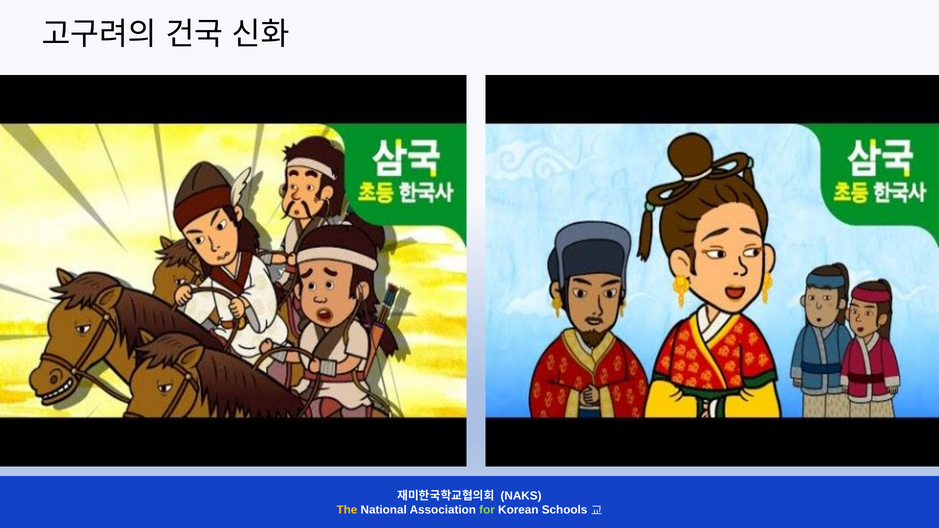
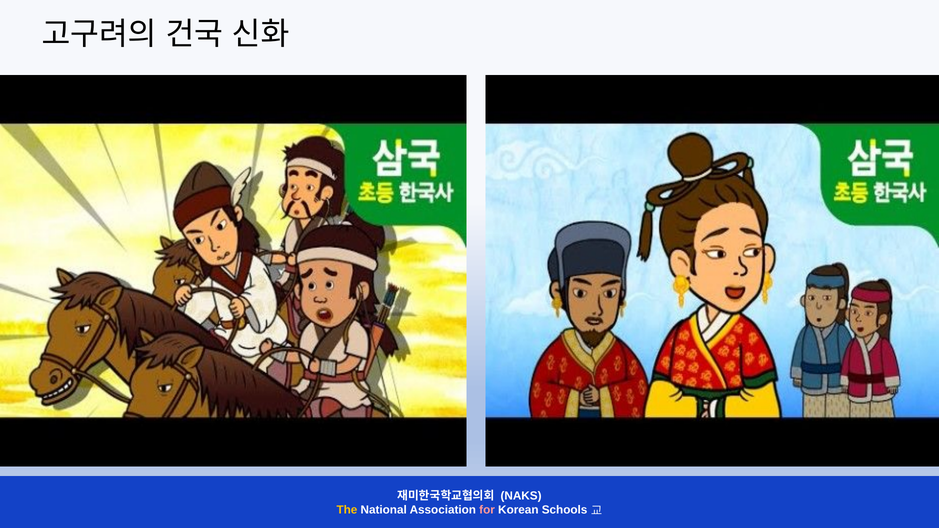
for colour: light green -> pink
